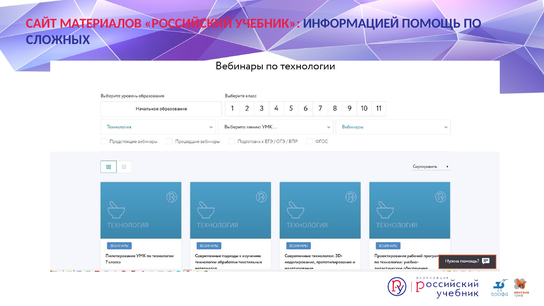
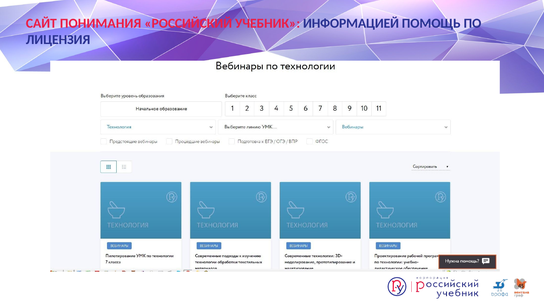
МАТЕРИАЛОВ: МАТЕРИАЛОВ -> ПОНИМАНИЯ
СЛОЖНЫХ: СЛОЖНЫХ -> ЛИЦЕНЗИЯ
